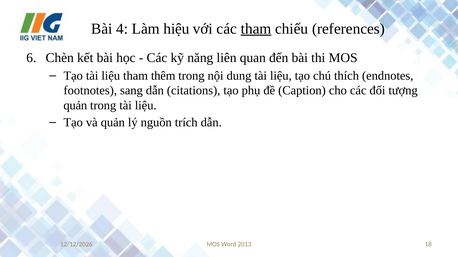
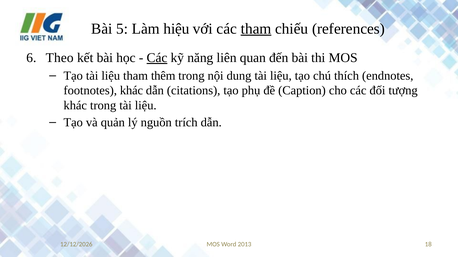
4: 4 -> 5
Chèn: Chèn -> Theo
Các at (157, 58) underline: none -> present
footnotes sang: sang -> khác
quản at (75, 106): quản -> khác
